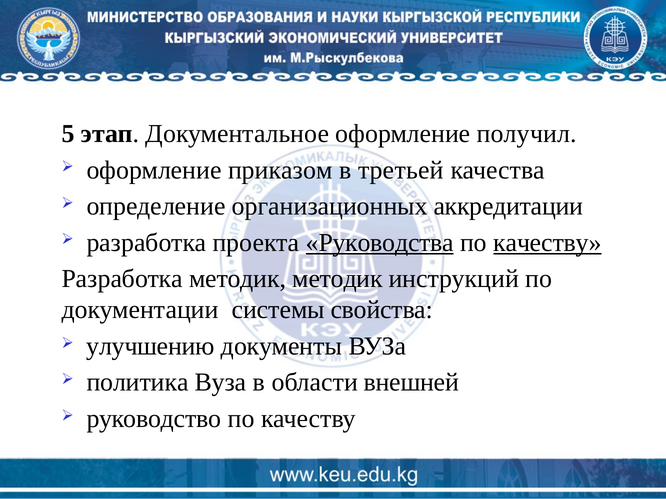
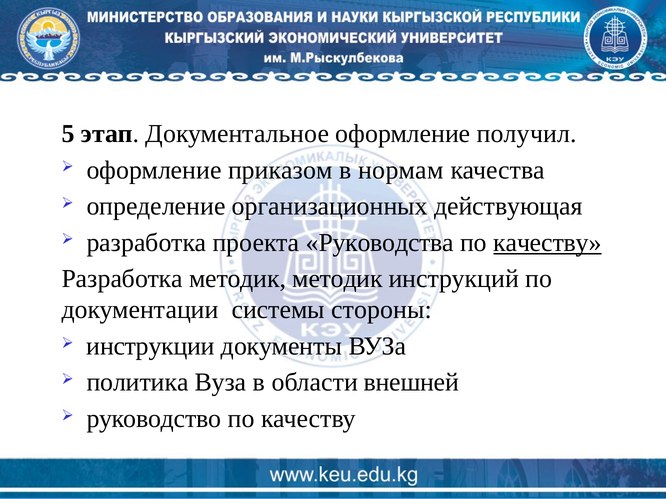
третьей: третьей -> нормам
аккредитации: аккредитации -> действующая
Руководства underline: present -> none
свойства: свойства -> стороны
улучшению: улучшению -> инструкции
